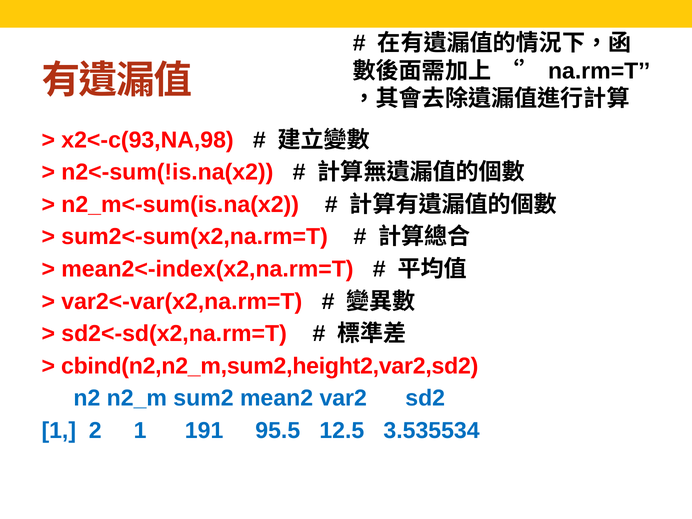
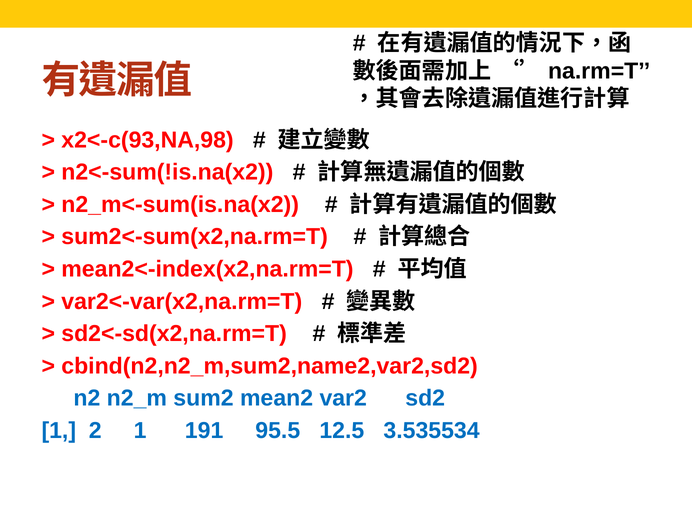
cbind(n2,n2_m,sum2,height2,var2,sd2: cbind(n2,n2_m,sum2,height2,var2,sd2 -> cbind(n2,n2_m,sum2,name2,var2,sd2
